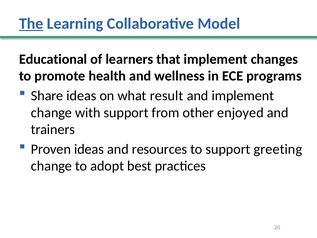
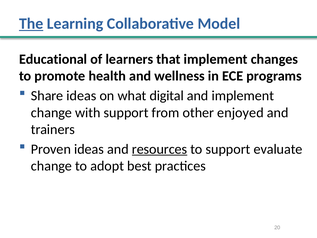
result: result -> digital
resources underline: none -> present
greeting: greeting -> evaluate
